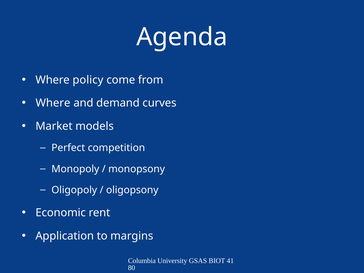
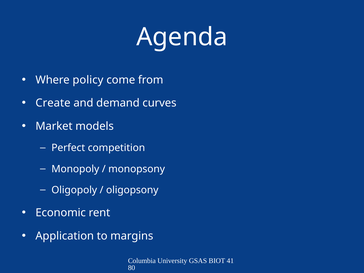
Where at (53, 103): Where -> Create
